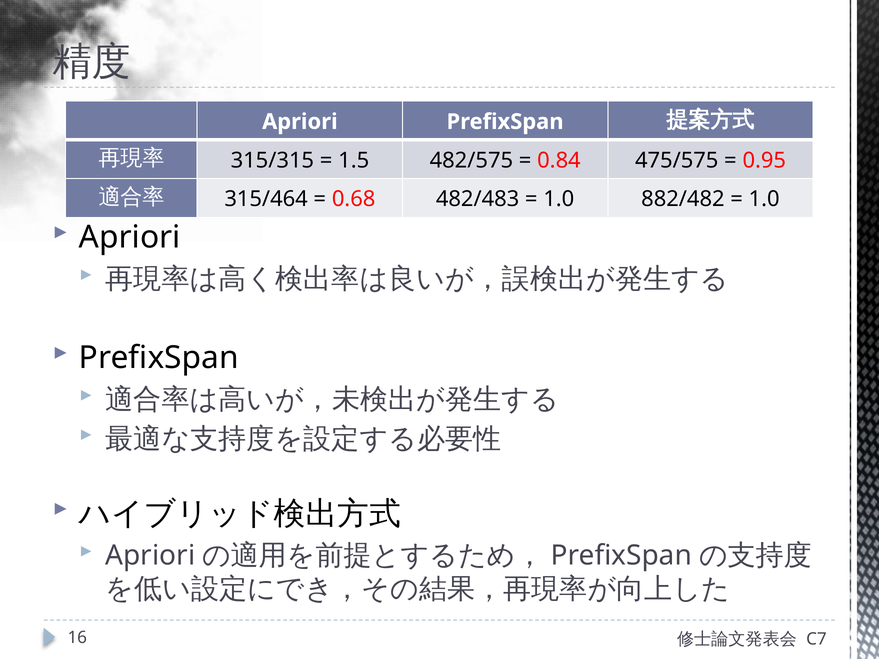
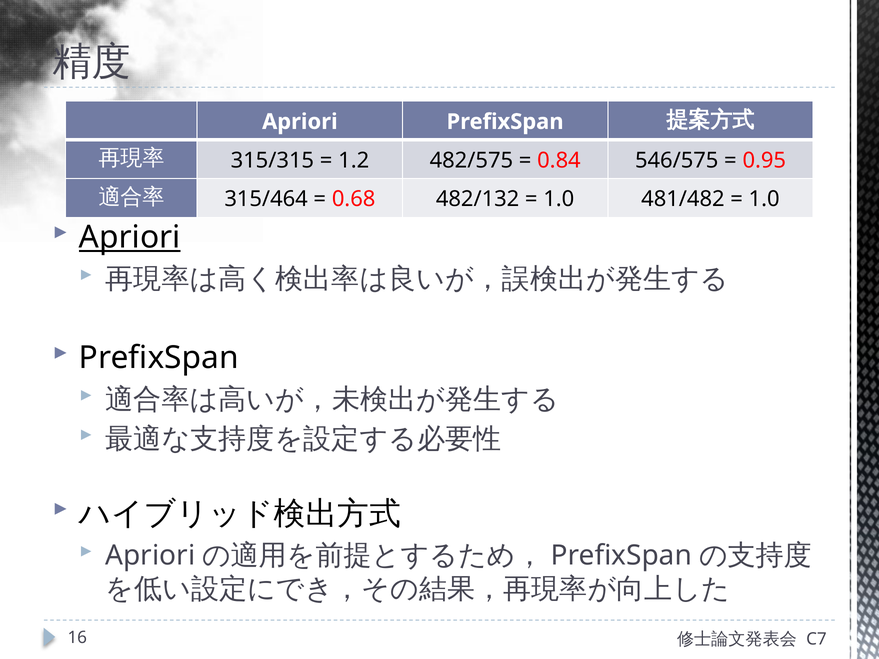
1.5: 1.5 -> 1.2
475/575: 475/575 -> 546/575
482/483: 482/483 -> 482/132
882/482: 882/482 -> 481/482
Apriori at (130, 237) underline: none -> present
